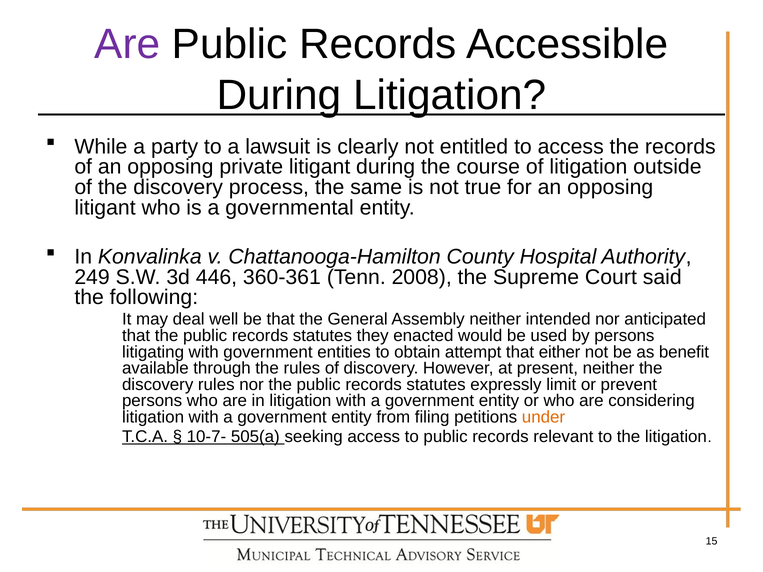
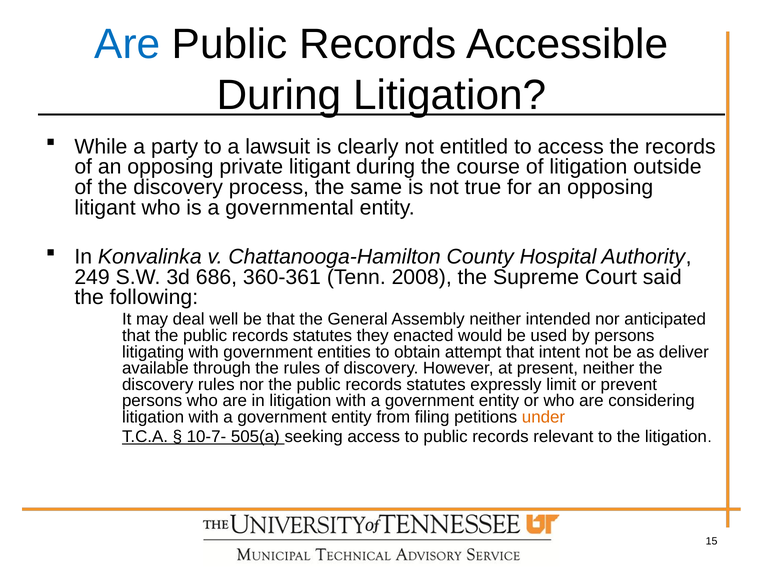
Are at (127, 44) colour: purple -> blue
446: 446 -> 686
either: either -> intent
benefit: benefit -> deliver
